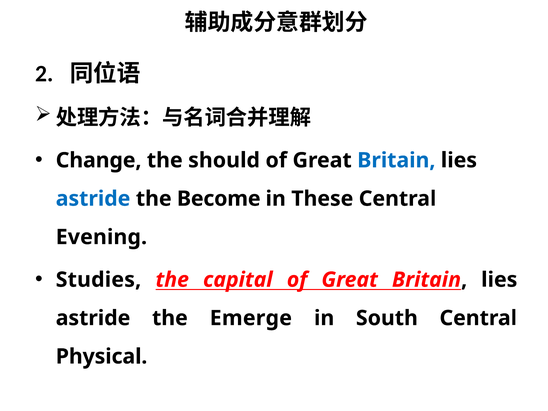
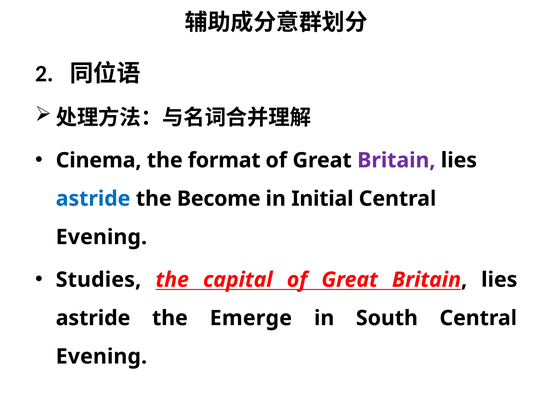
Change: Change -> Cinema
should: should -> format
Britain at (396, 160) colour: blue -> purple
These: These -> Initial
Physical at (102, 357): Physical -> Evening
